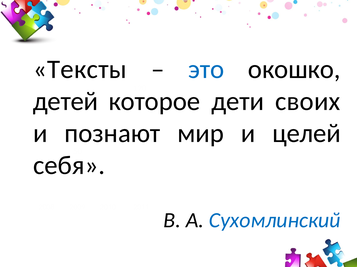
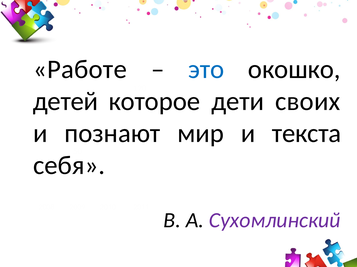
Тексты: Тексты -> Работе
целей: целей -> текста
Сухомлинский colour: blue -> purple
